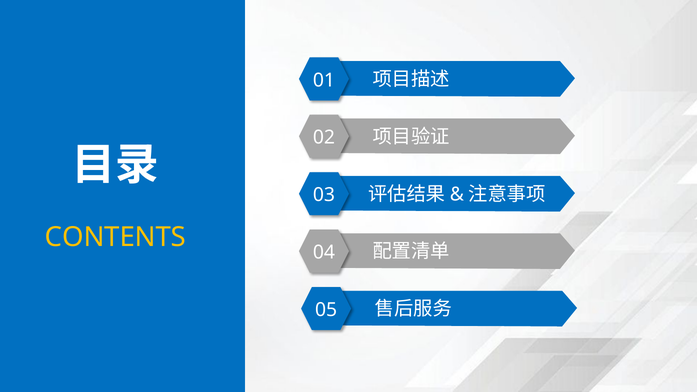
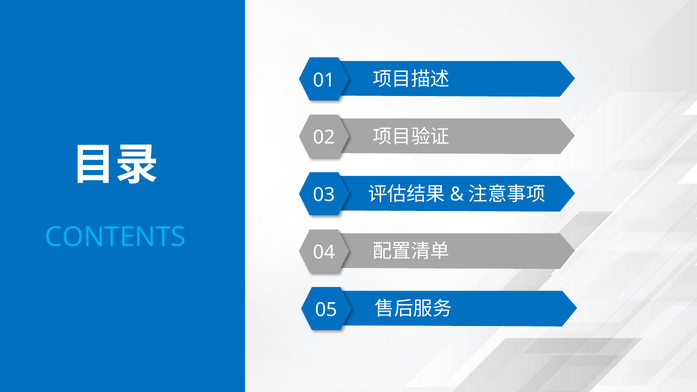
CONTENTS colour: yellow -> light blue
